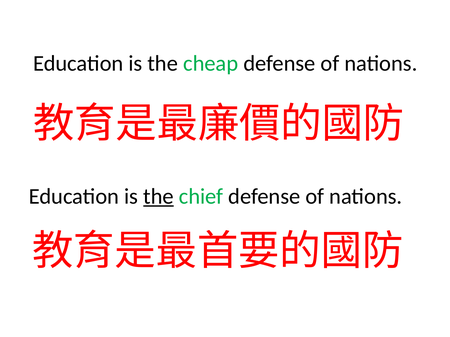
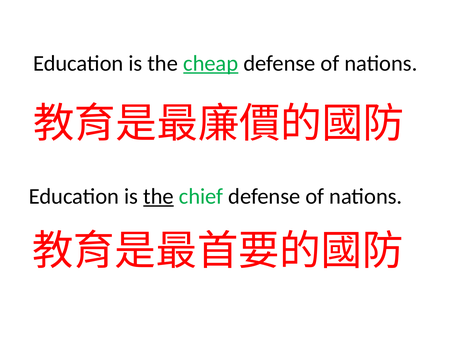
cheap underline: none -> present
